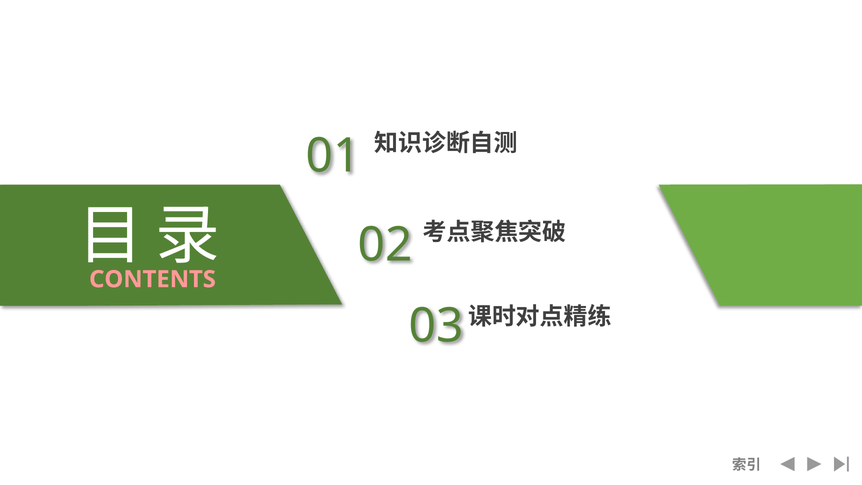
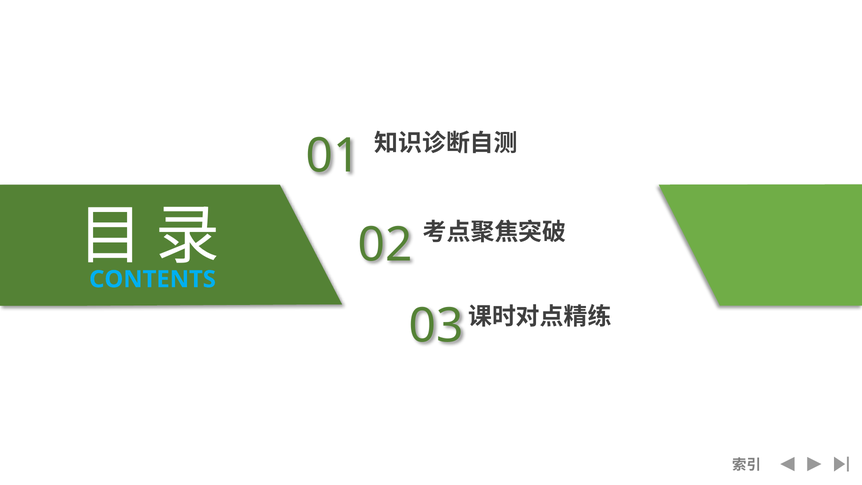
CONTENTS colour: pink -> light blue
